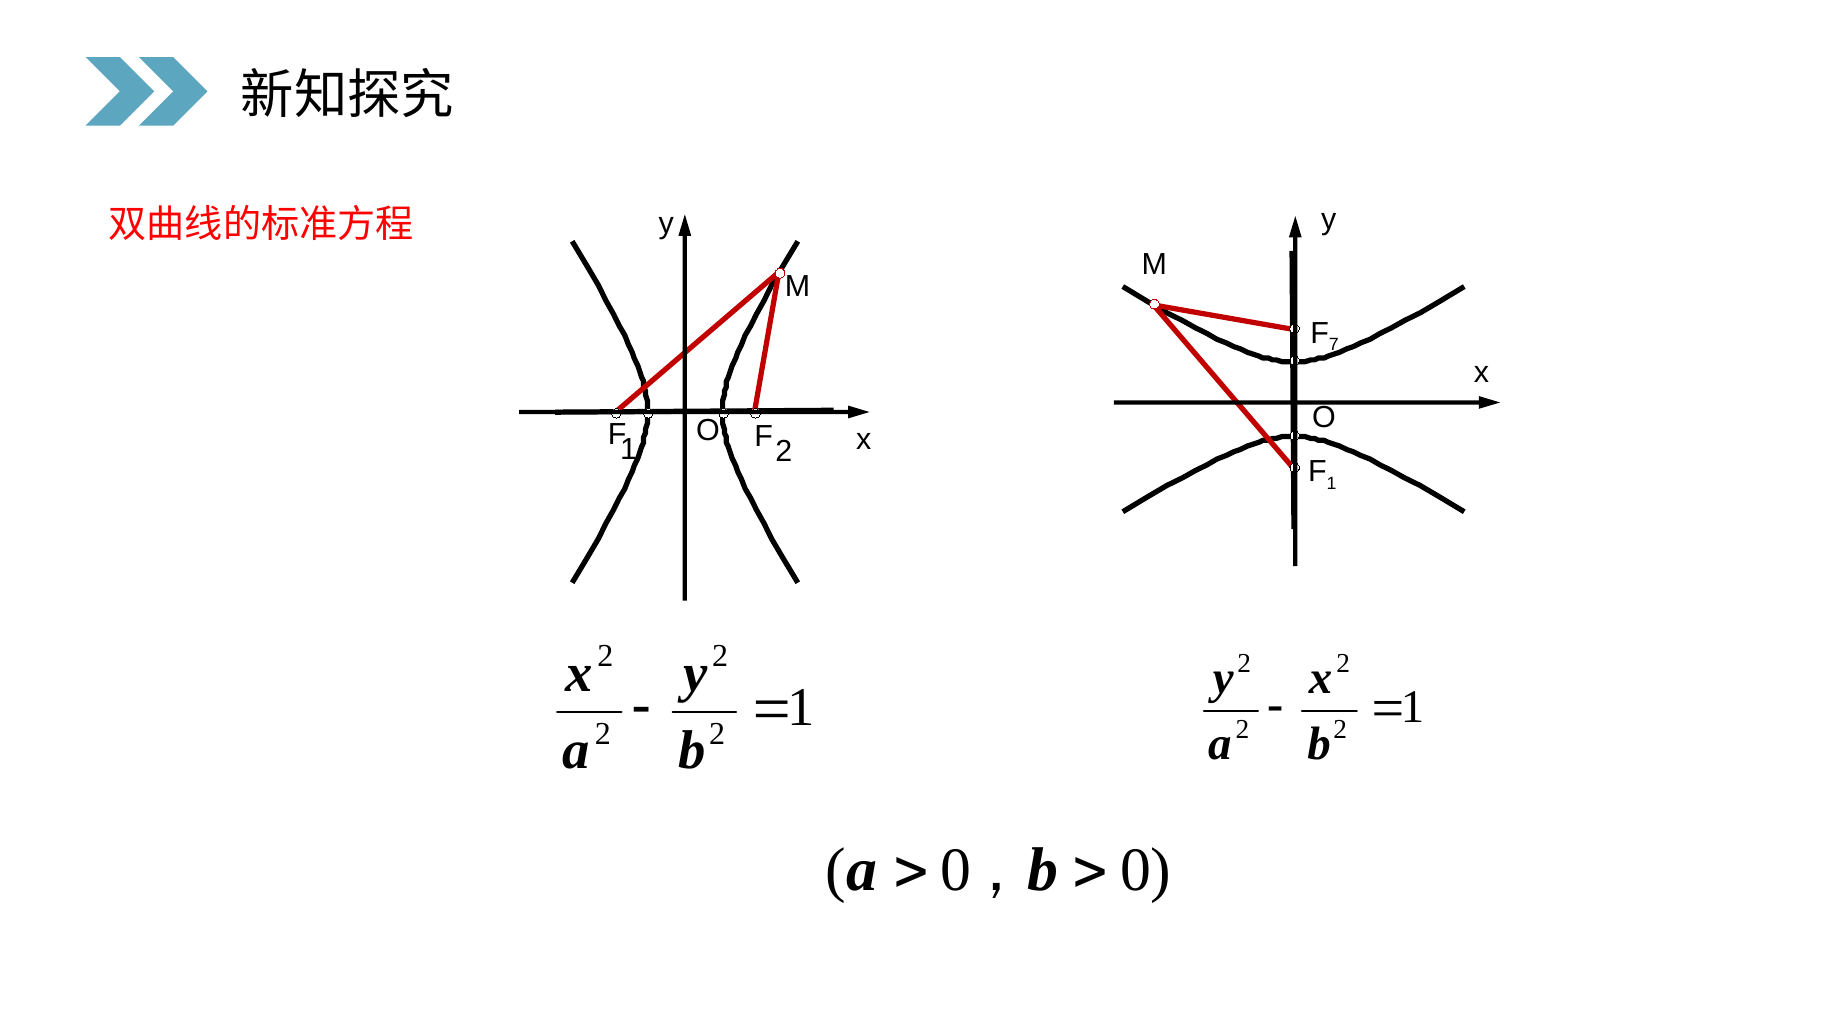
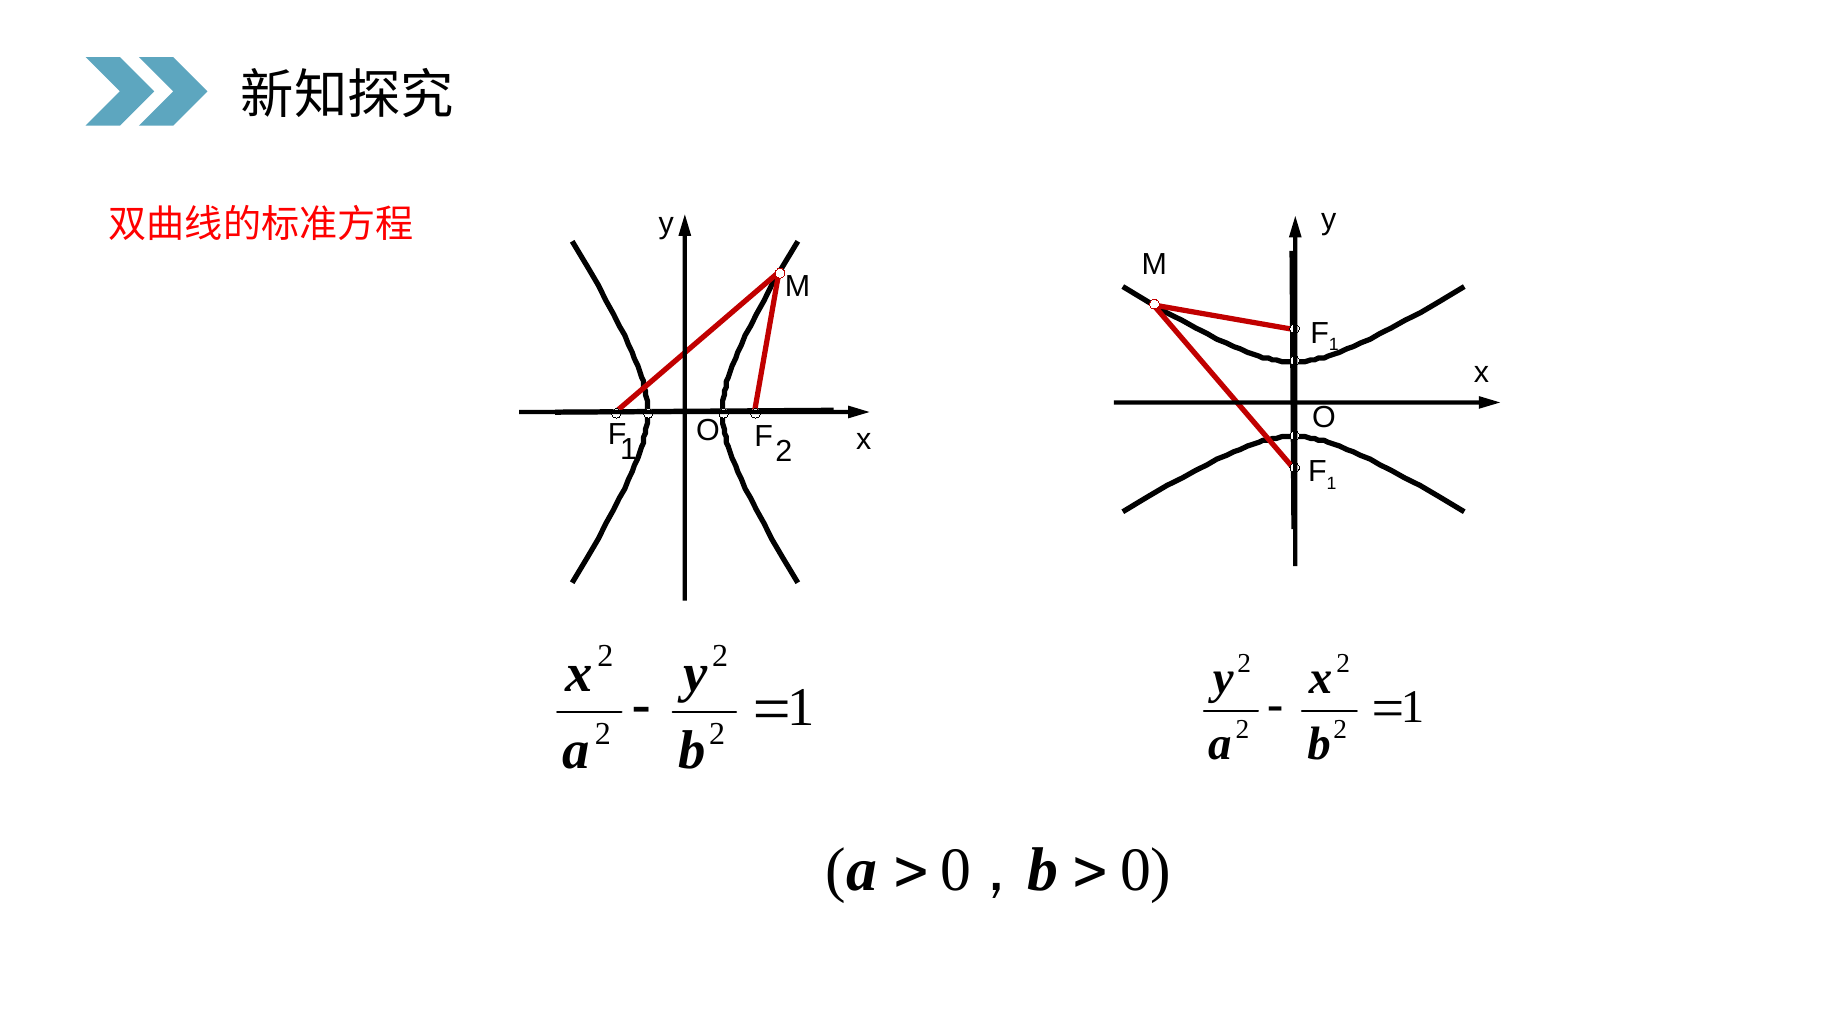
7 at (1334, 345): 7 -> 1
